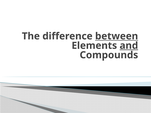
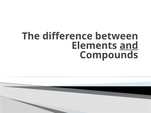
between underline: present -> none
